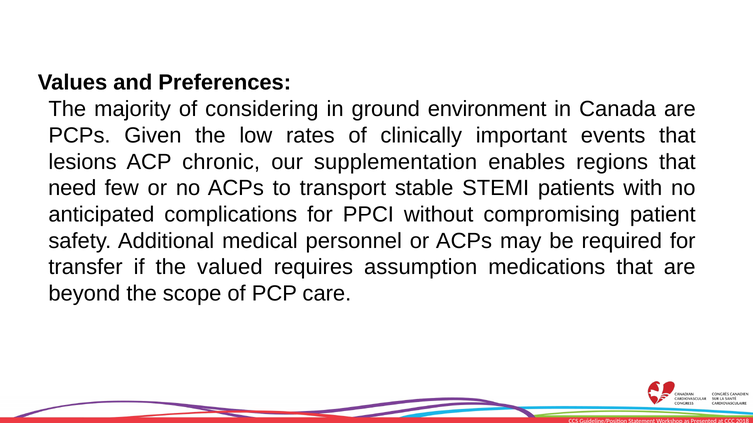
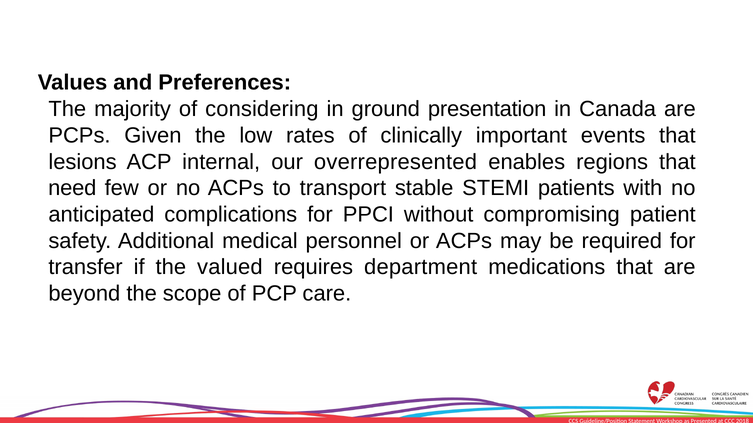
environment: environment -> presentation
chronic: chronic -> internal
supplementation: supplementation -> overrepresented
assumption: assumption -> department
